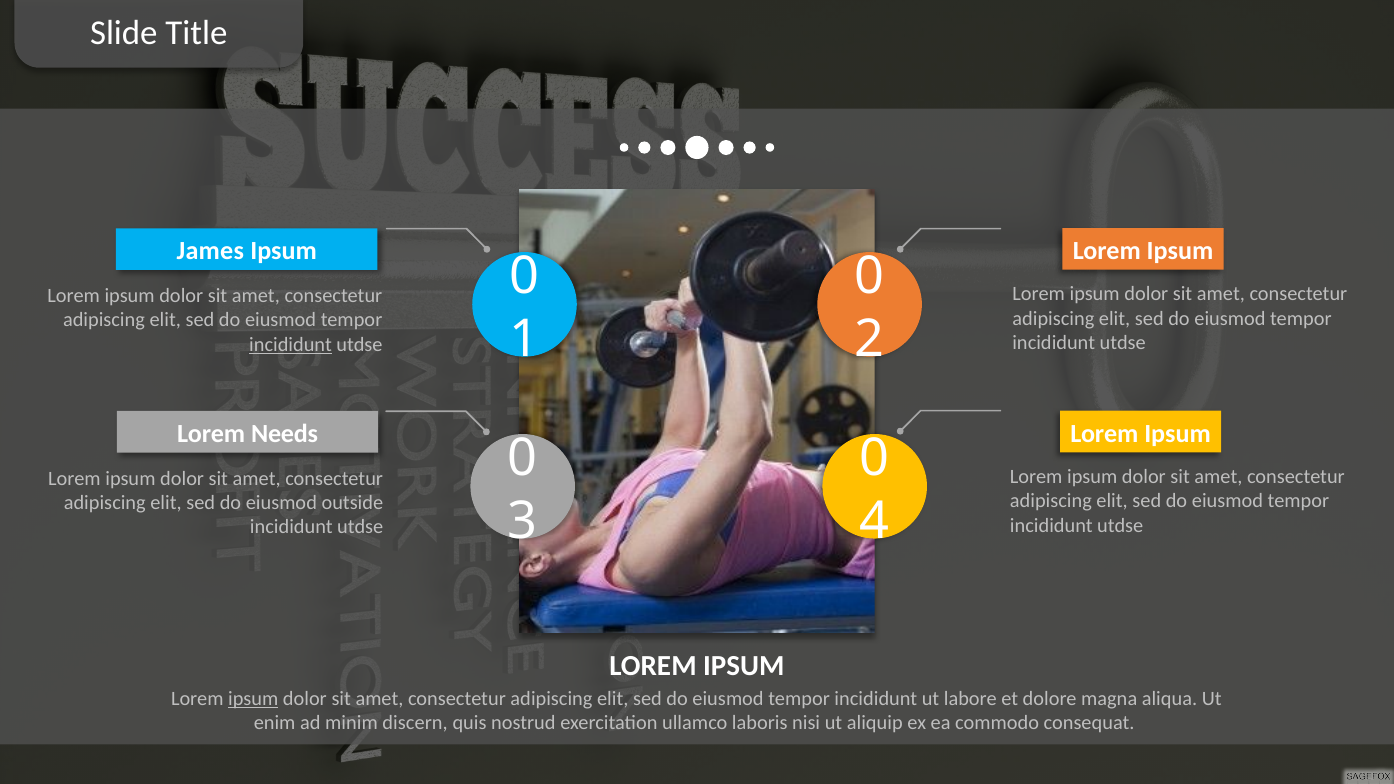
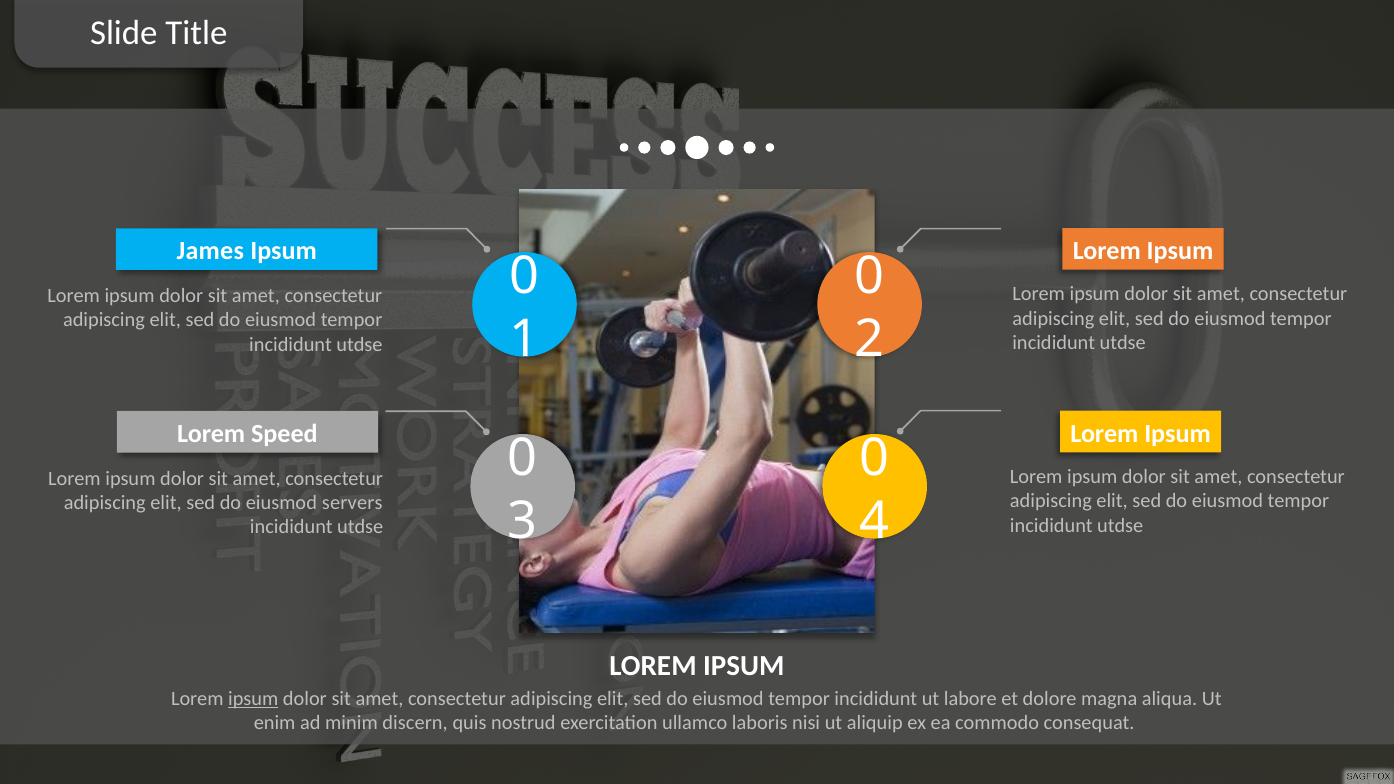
incididunt at (291, 345) underline: present -> none
Needs: Needs -> Speed
outside: outside -> servers
